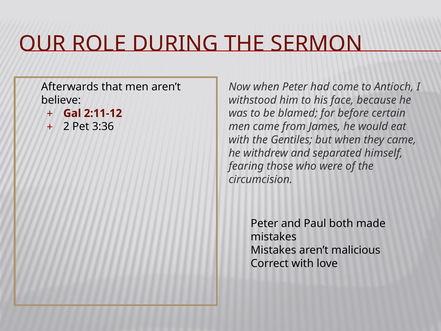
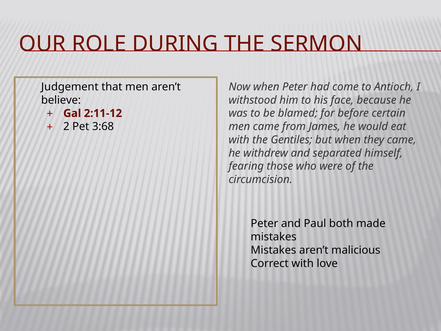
Afterwards: Afterwards -> Judgement
3:36: 3:36 -> 3:68
